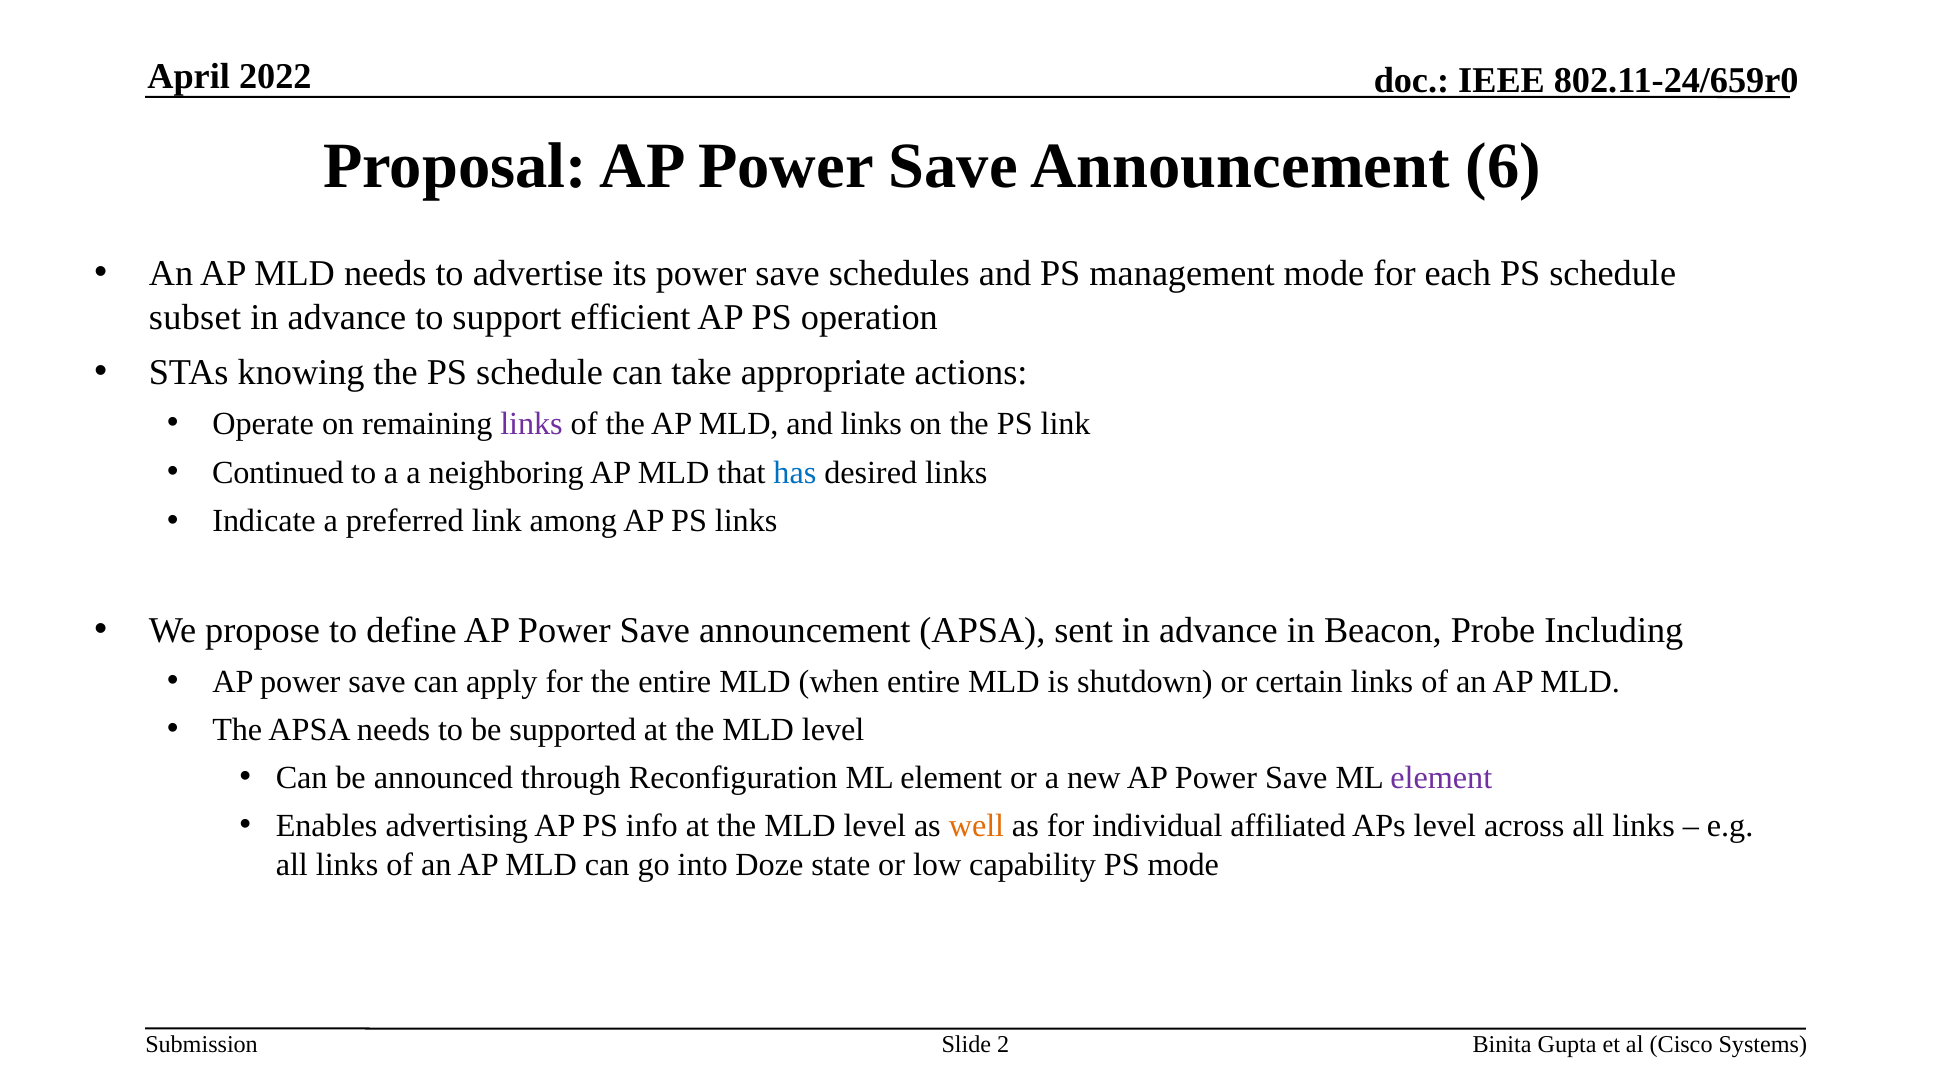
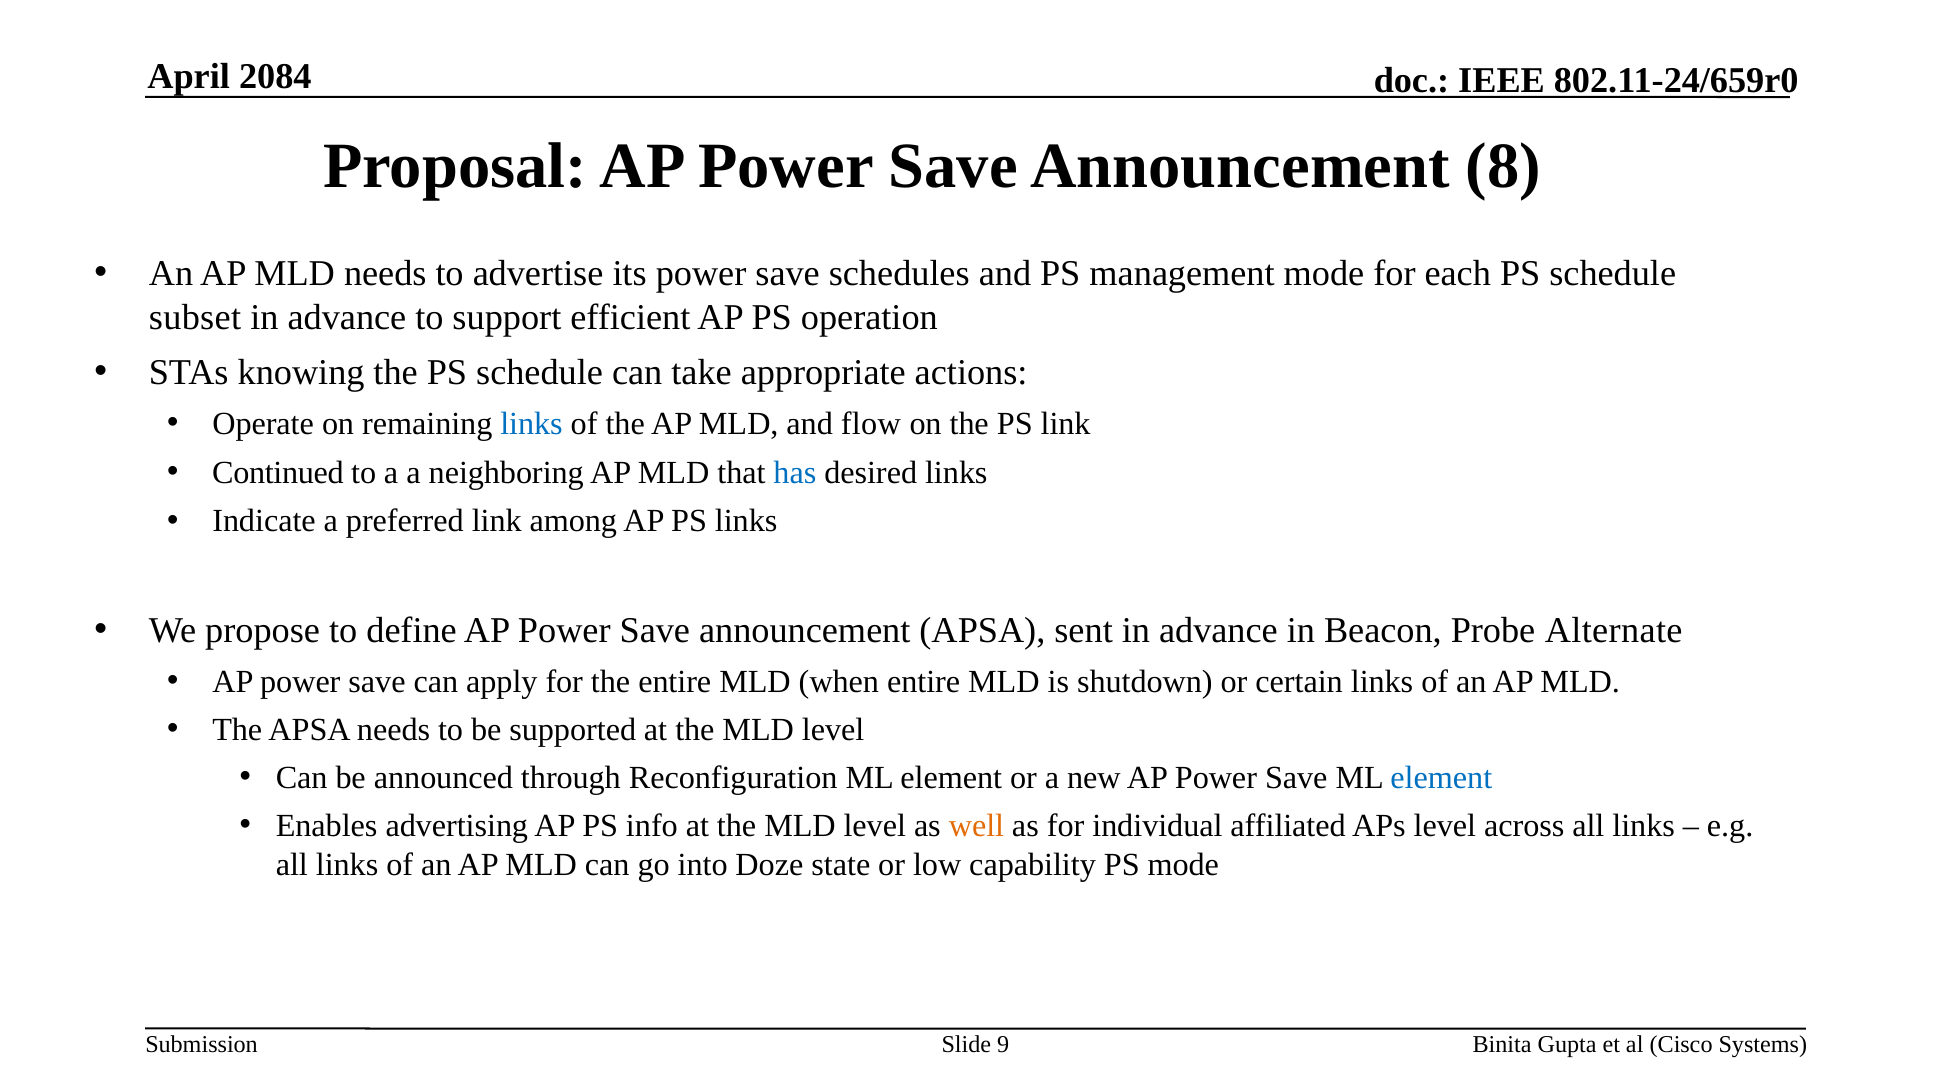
2022: 2022 -> 2084
6: 6 -> 8
links at (532, 424) colour: purple -> blue
and links: links -> flow
Including: Including -> Alternate
element at (1441, 778) colour: purple -> blue
2: 2 -> 9
